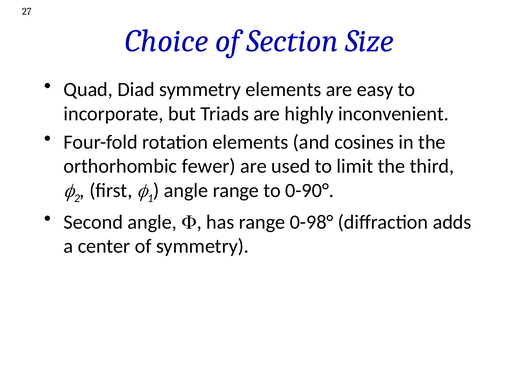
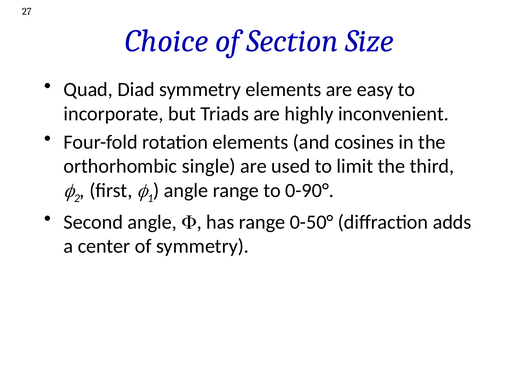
fewer: fewer -> single
0-98°: 0-98° -> 0-50°
